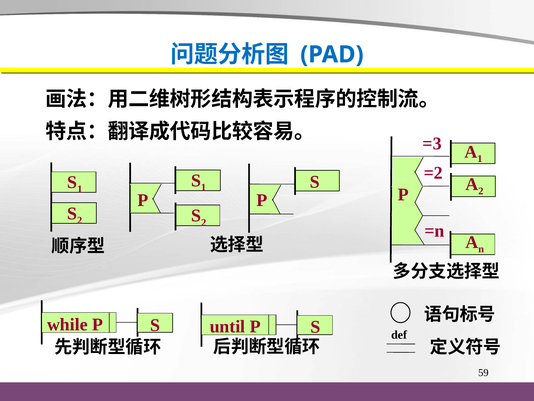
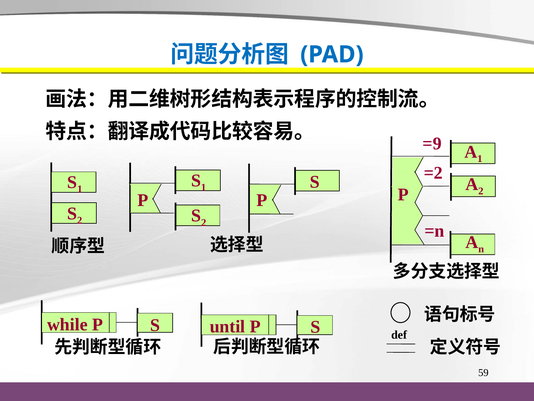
=3: =3 -> =9
